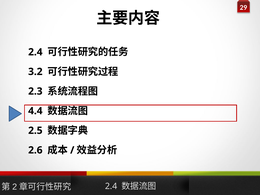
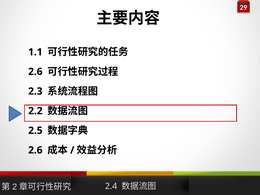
2.4 at (35, 52): 2.4 -> 1.1
3.2 at (35, 72): 3.2 -> 2.6
4.4: 4.4 -> 2.2
